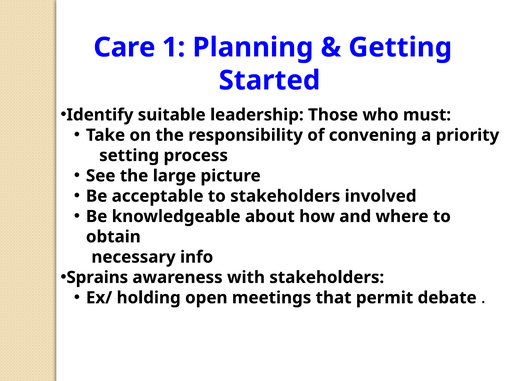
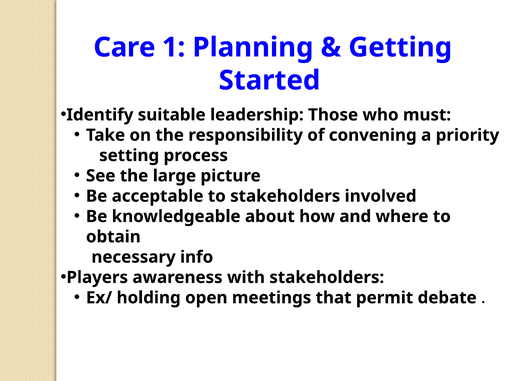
Sprains: Sprains -> Players
